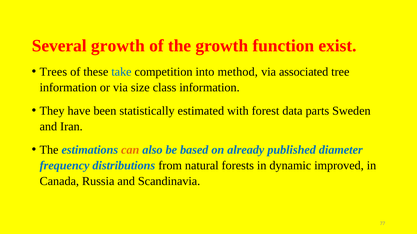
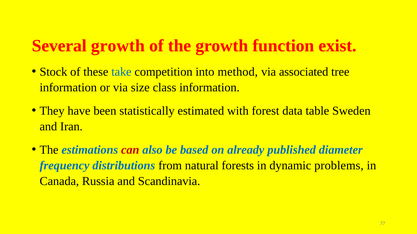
Trees: Trees -> Stock
parts: parts -> table
can colour: orange -> red
improved: improved -> problems
